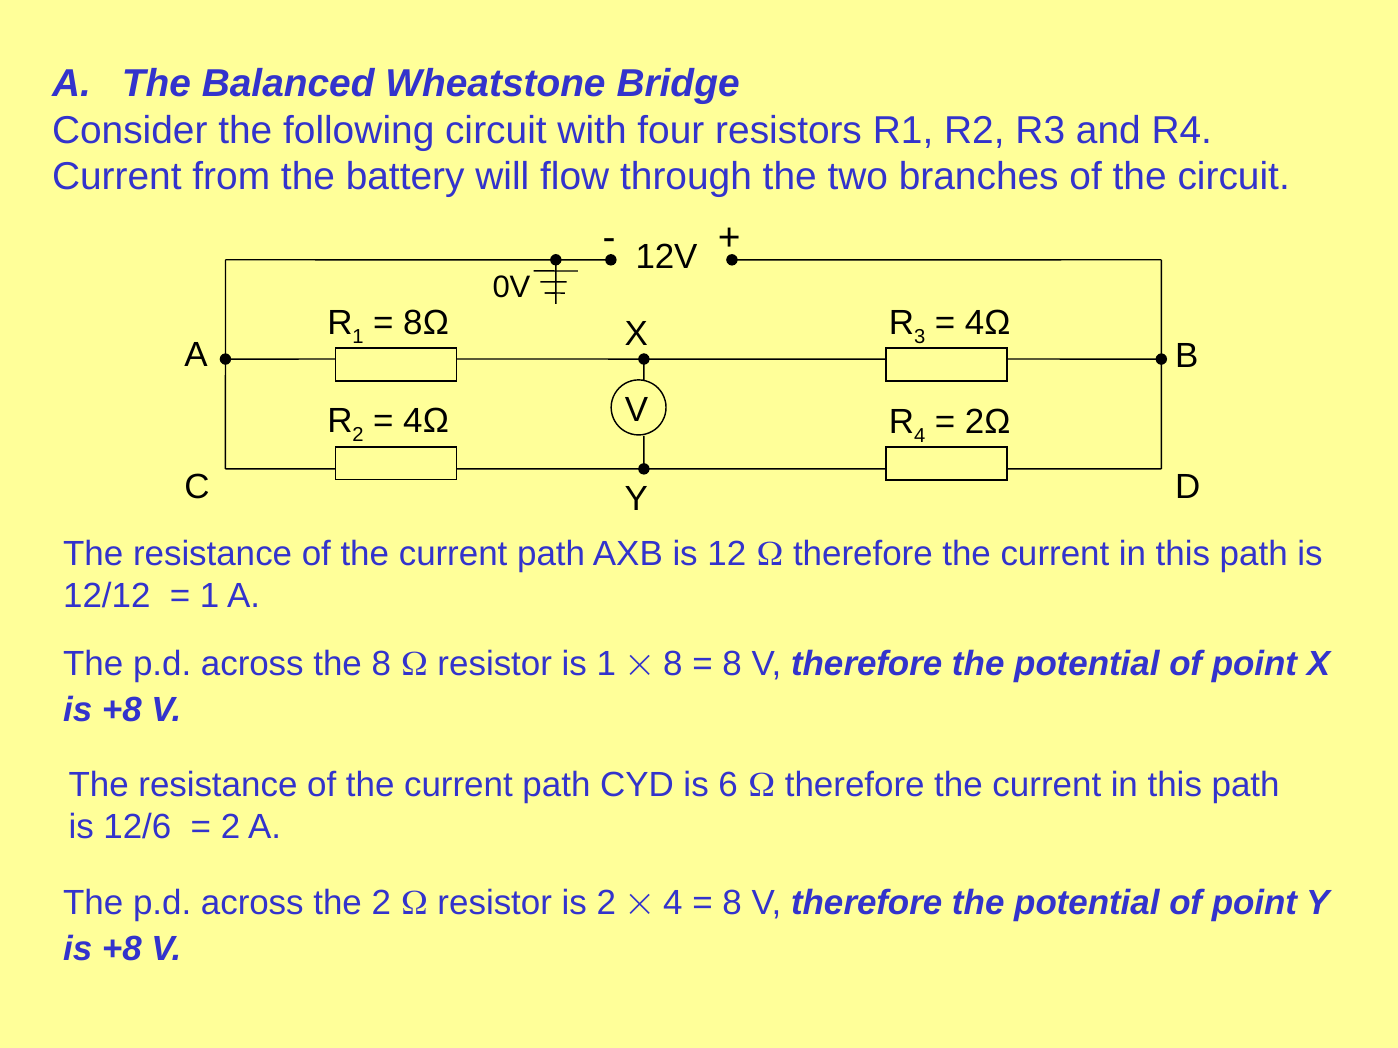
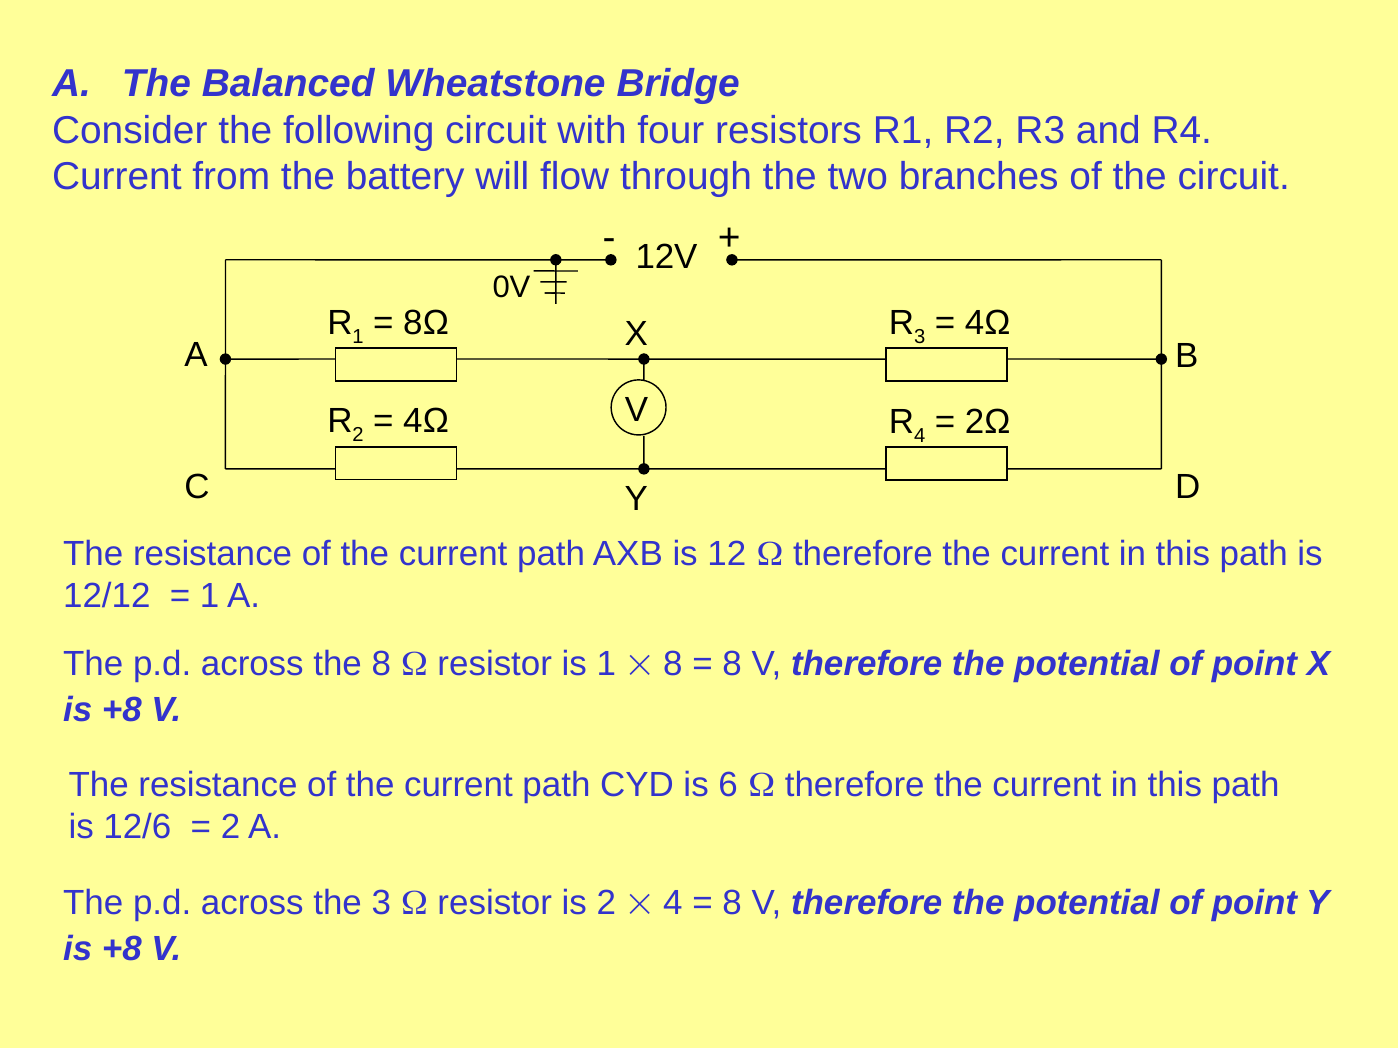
the 2: 2 -> 3
